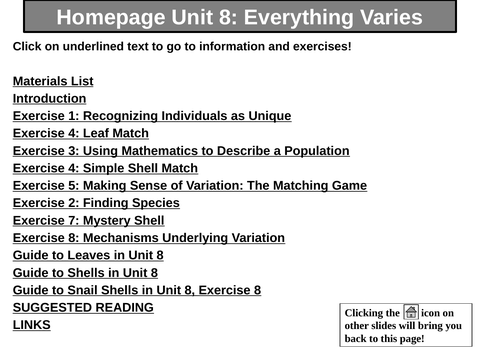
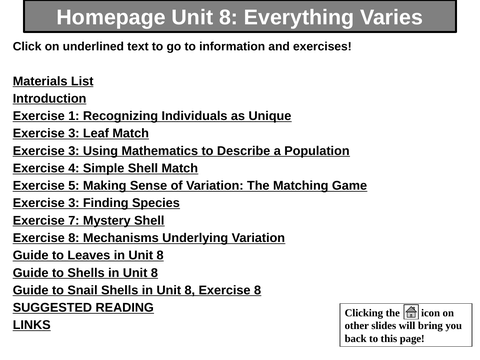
4 at (74, 133): 4 -> 3
2 at (74, 203): 2 -> 3
